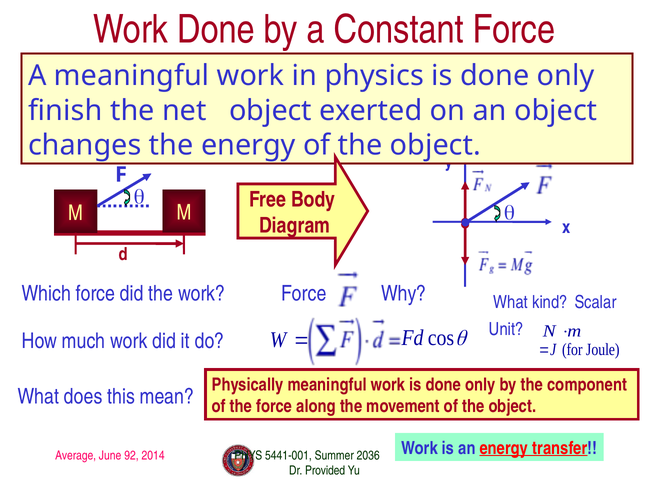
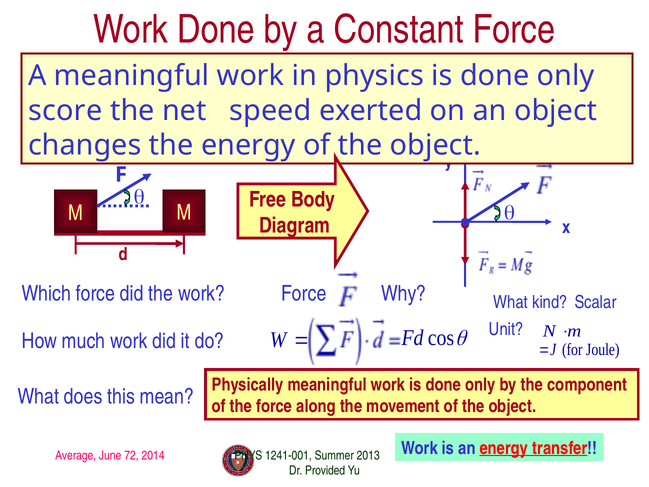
finish: finish -> score
net object: object -> speed
92: 92 -> 72
5441-001: 5441-001 -> 1241-001
2036: 2036 -> 2013
